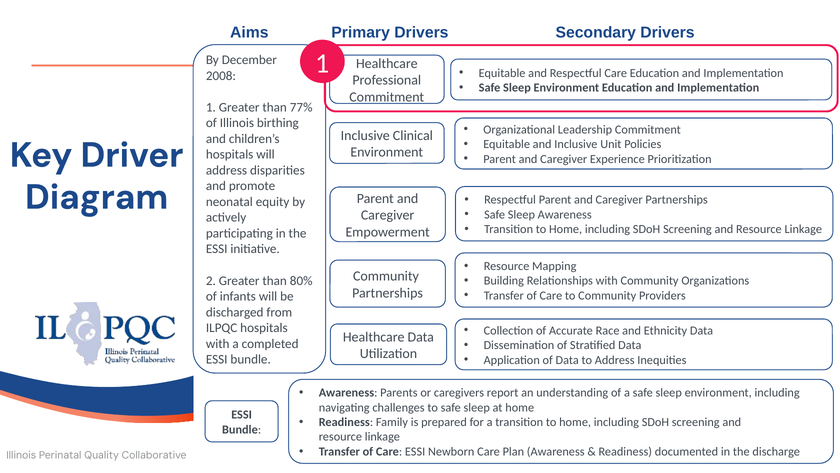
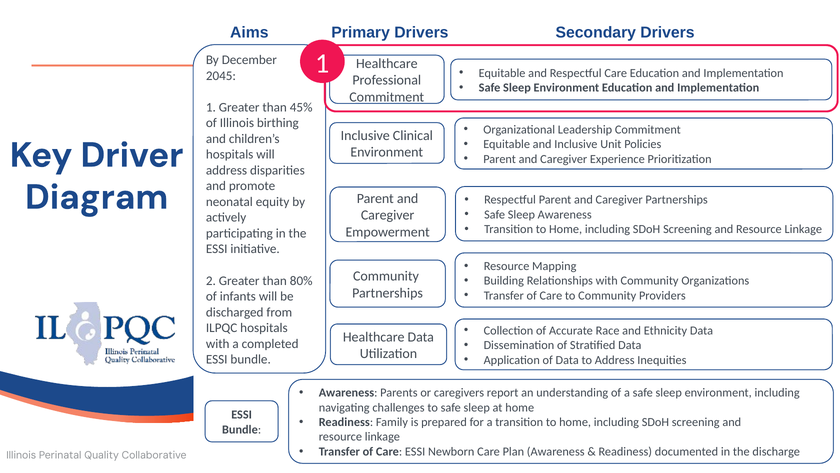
2008: 2008 -> 2045
77%: 77% -> 45%
